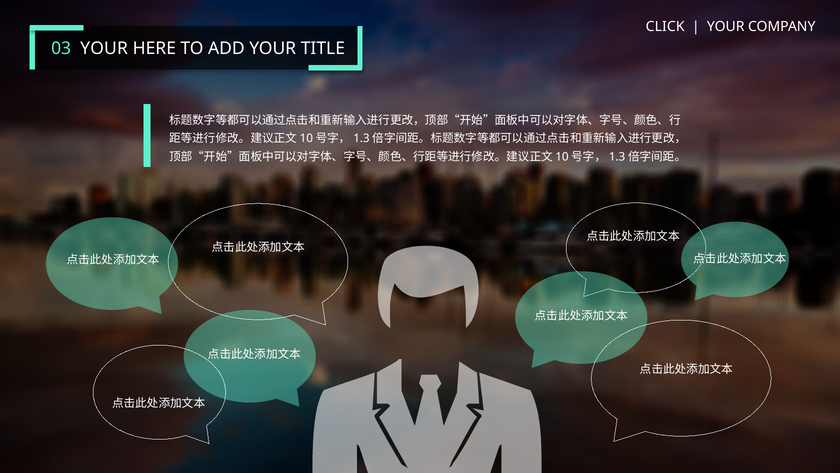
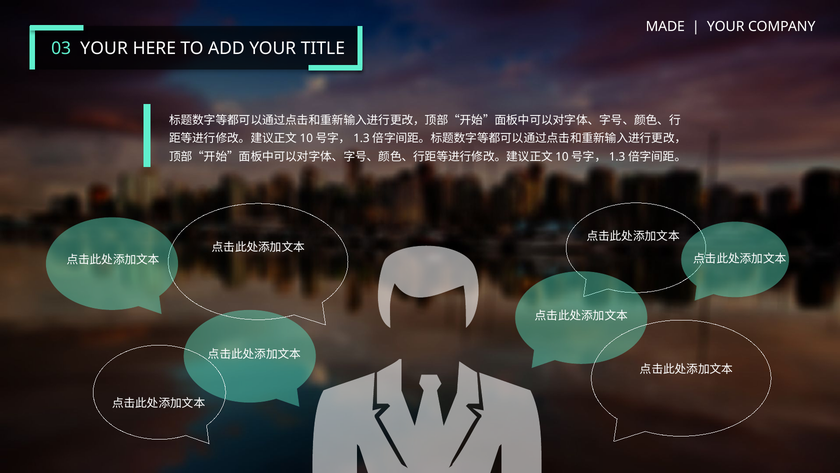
CLICK: CLICK -> MADE
